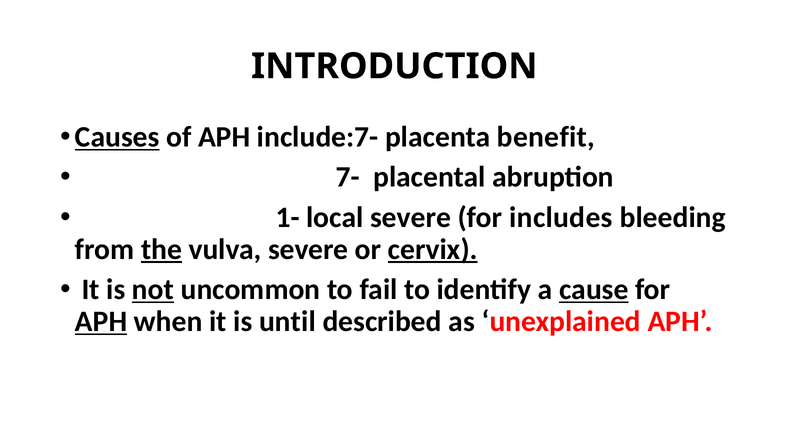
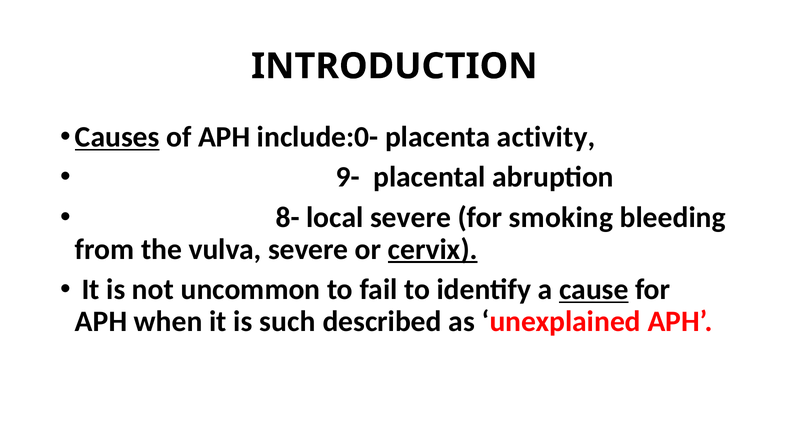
include:7-: include:7- -> include:0-
benefit: benefit -> activity
7-: 7- -> 9-
1-: 1- -> 8-
includes: includes -> smoking
the underline: present -> none
not underline: present -> none
APH at (101, 321) underline: present -> none
until: until -> such
